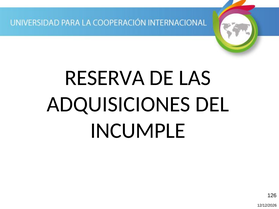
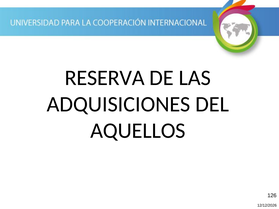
INCUMPLE: INCUMPLE -> AQUELLOS
